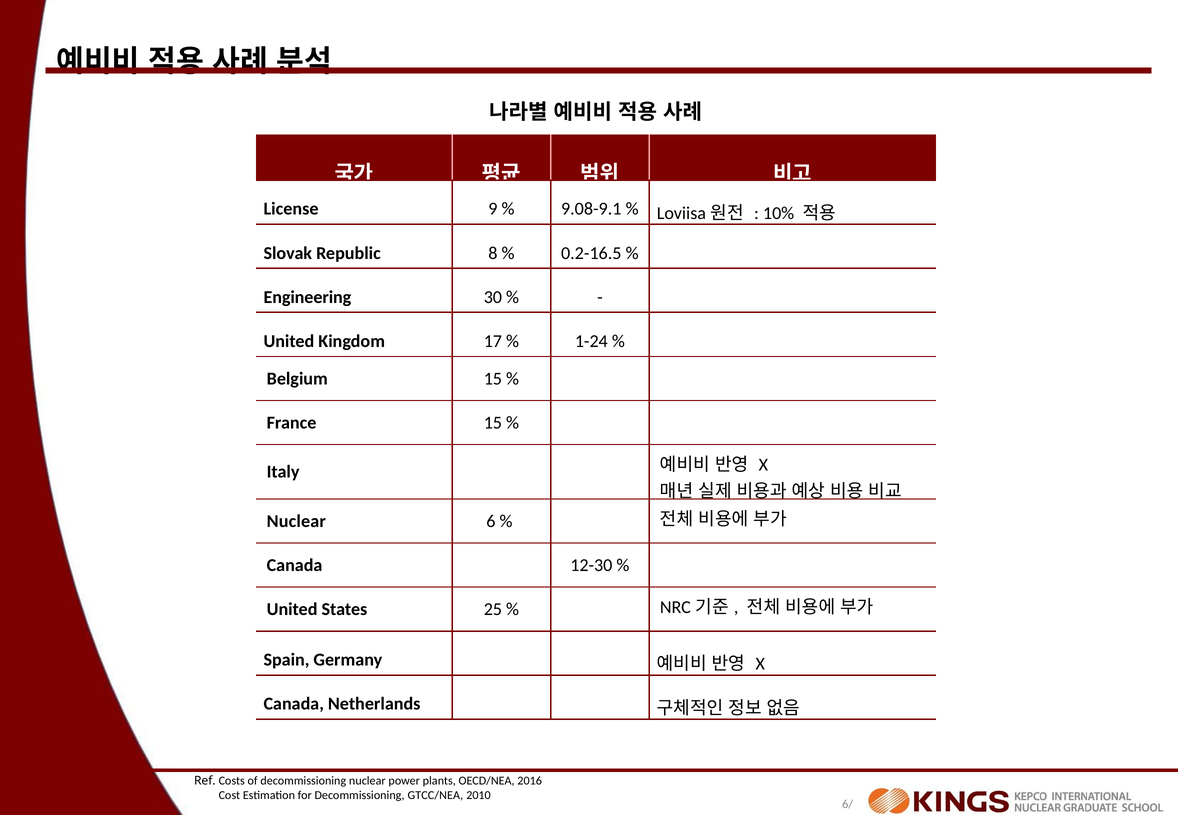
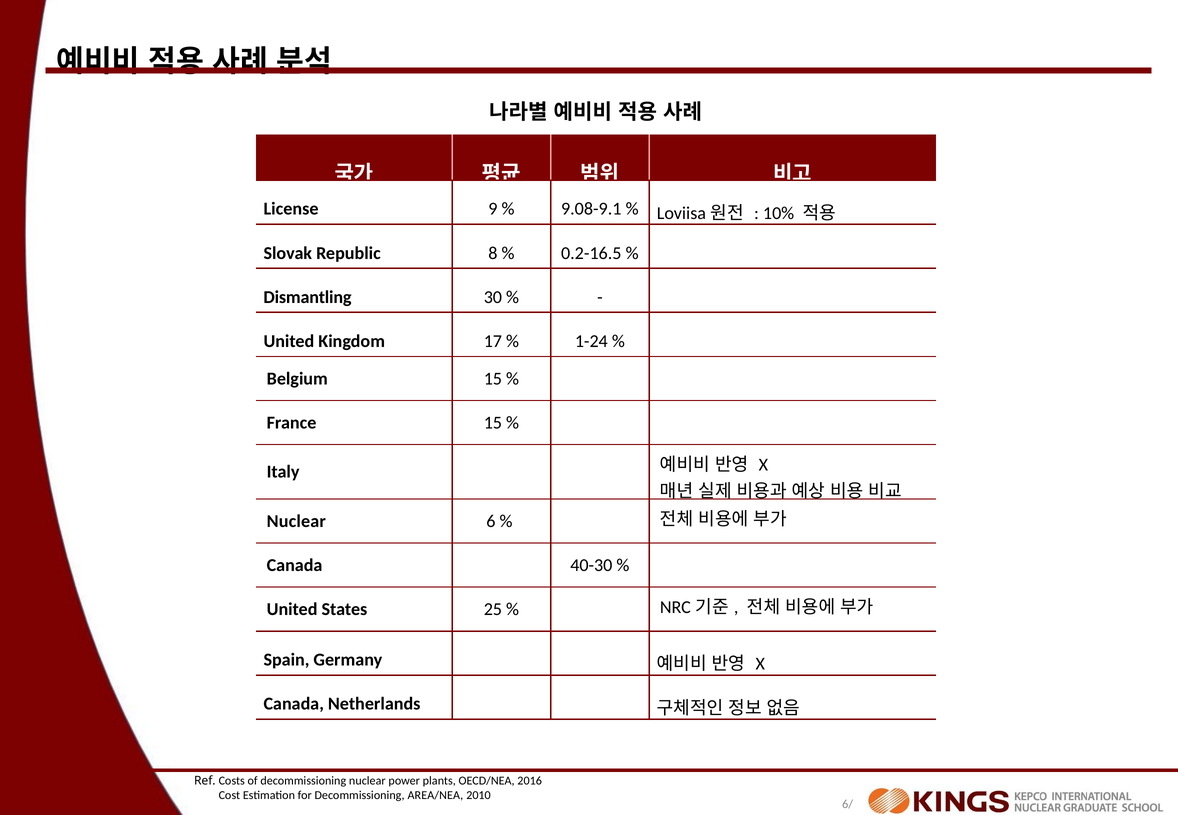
Engineering: Engineering -> Dismantling
12-30: 12-30 -> 40-30
GTCC/NEA: GTCC/NEA -> AREA/NEA
